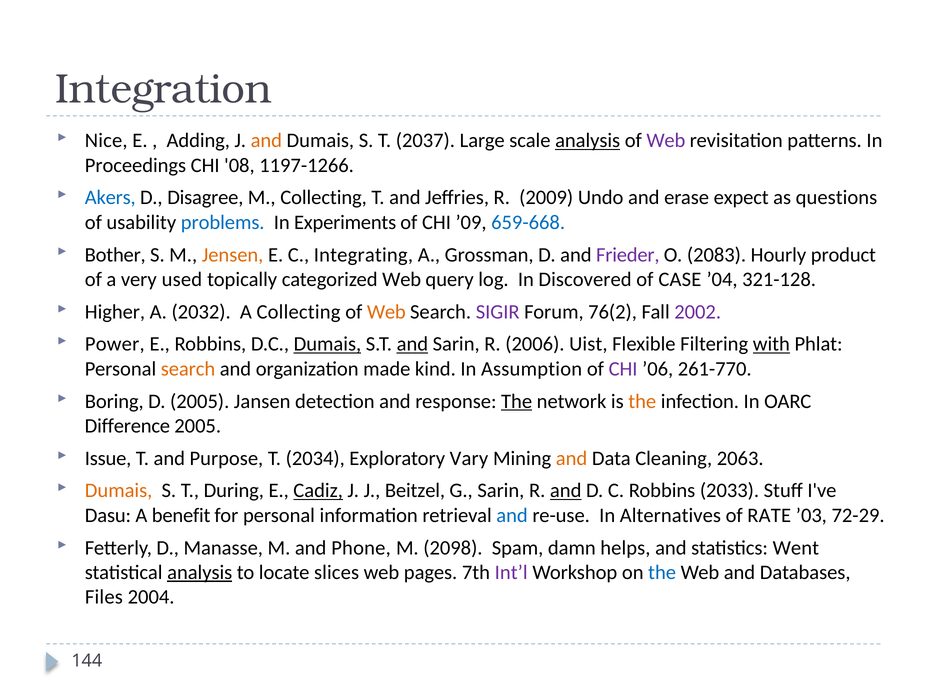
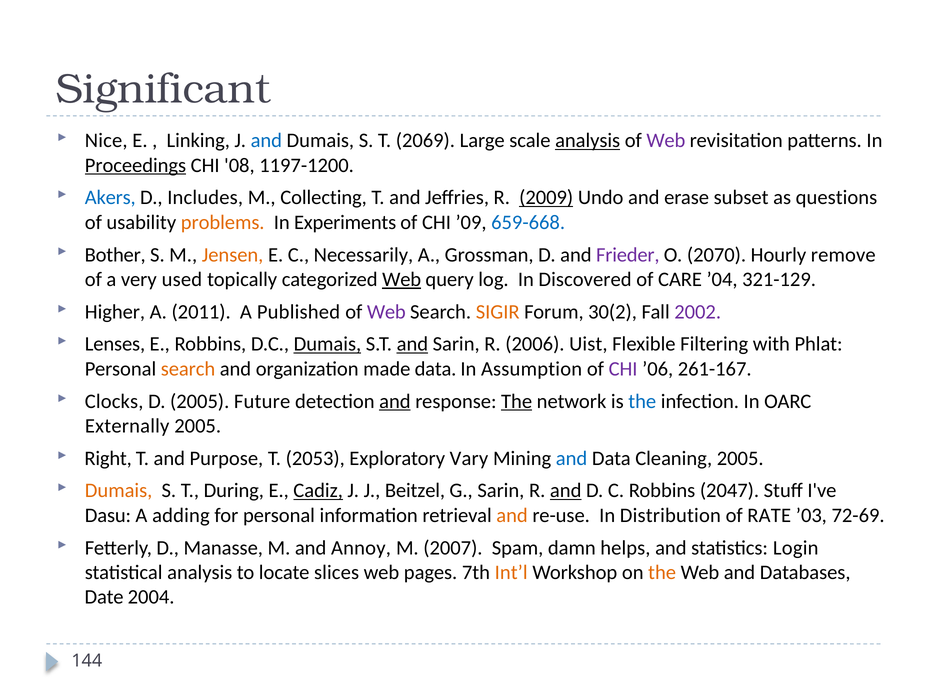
Integration: Integration -> Significant
Adding: Adding -> Linking
and at (266, 141) colour: orange -> blue
2037: 2037 -> 2069
Proceedings underline: none -> present
1197-1266: 1197-1266 -> 1197-1200
Disagree: Disagree -> Includes
2009 underline: none -> present
expect: expect -> subset
problems colour: blue -> orange
Integrating: Integrating -> Necessarily
2083: 2083 -> 2070
product: product -> remove
Web at (402, 279) underline: none -> present
CASE: CASE -> CARE
321-128: 321-128 -> 321-129
2032: 2032 -> 2011
A Collecting: Collecting -> Published
Web at (386, 312) colour: orange -> purple
SIGIR colour: purple -> orange
76(2: 76(2 -> 30(2
Power: Power -> Lenses
with underline: present -> none
made kind: kind -> data
261-770: 261-770 -> 261-167
Boring: Boring -> Clocks
Jansen: Jansen -> Future
and at (395, 401) underline: none -> present
the at (642, 401) colour: orange -> blue
Difference: Difference -> Externally
Issue: Issue -> Right
2034: 2034 -> 2053
and at (572, 458) colour: orange -> blue
Cleaning 2063: 2063 -> 2005
2033: 2033 -> 2047
benefit: benefit -> adding
and at (512, 516) colour: blue -> orange
Alternatives: Alternatives -> Distribution
72-29: 72-29 -> 72-69
Phone: Phone -> Annoy
2098: 2098 -> 2007
Went: Went -> Login
analysis at (200, 573) underline: present -> none
Int’l colour: purple -> orange
the at (662, 573) colour: blue -> orange
Files: Files -> Date
